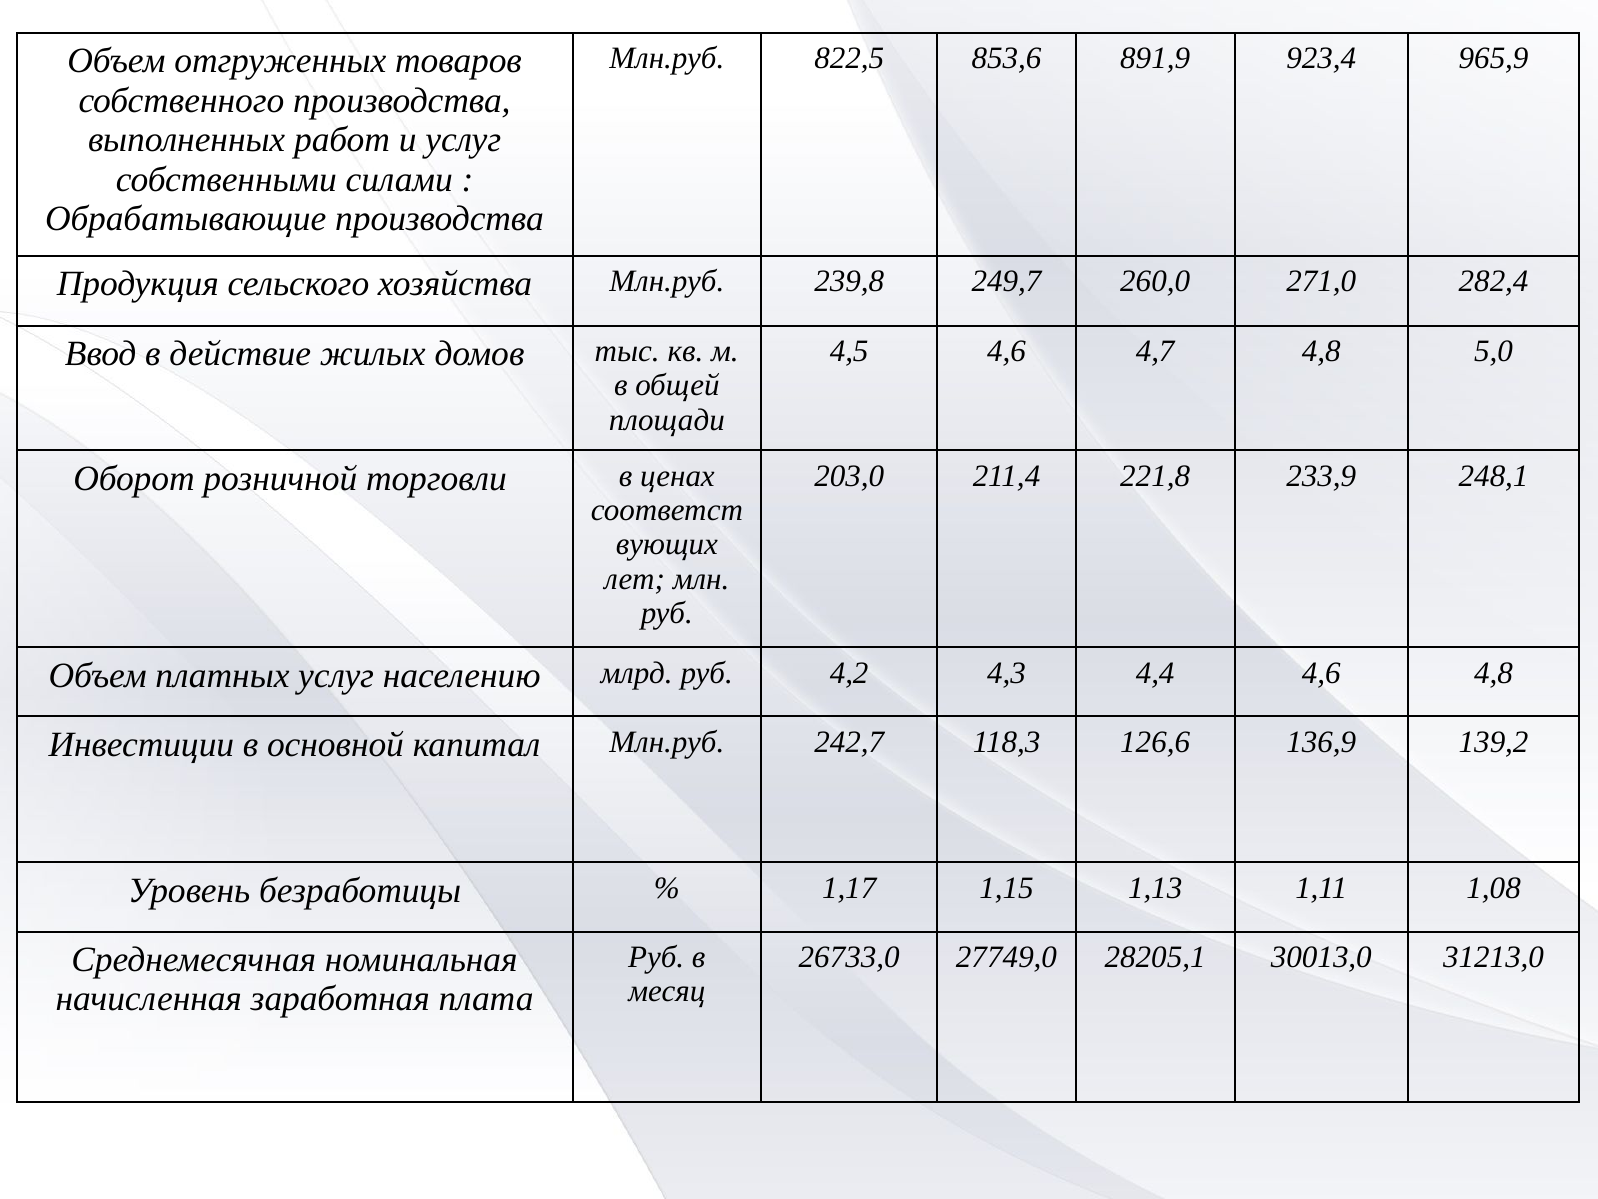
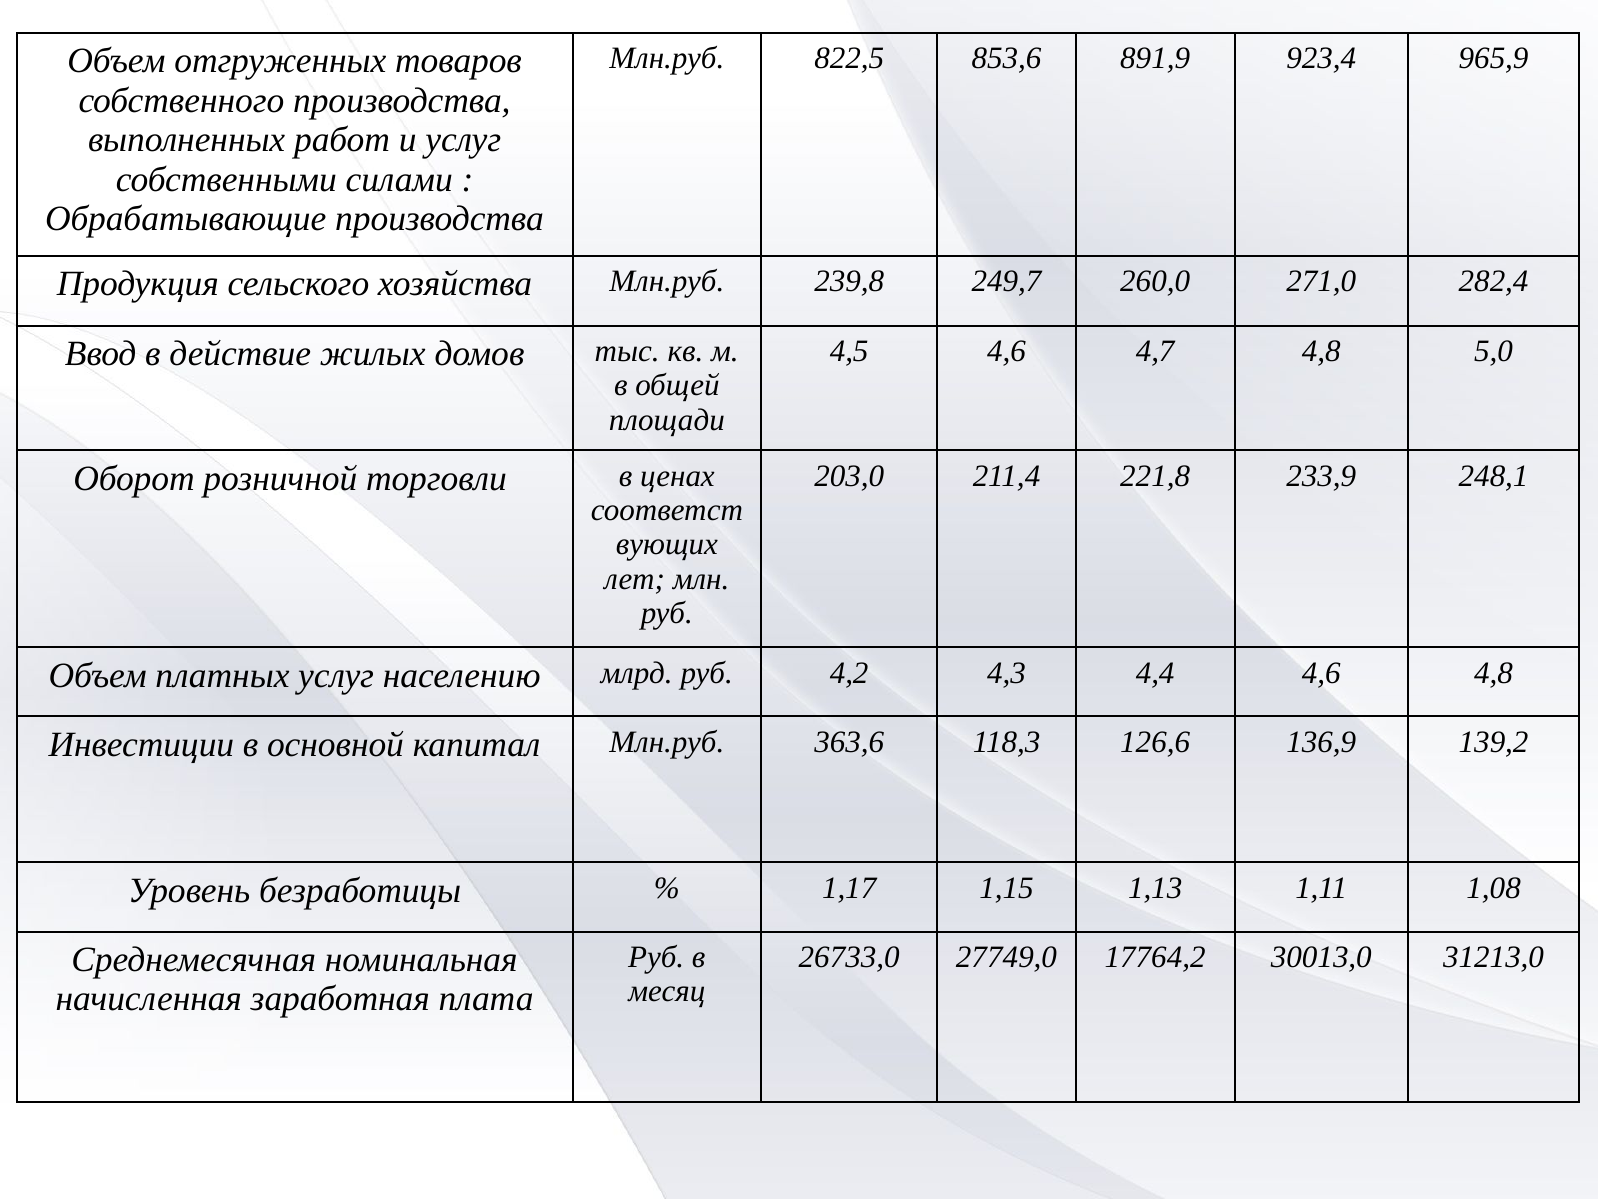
242,7: 242,7 -> 363,6
28205,1: 28205,1 -> 17764,2
